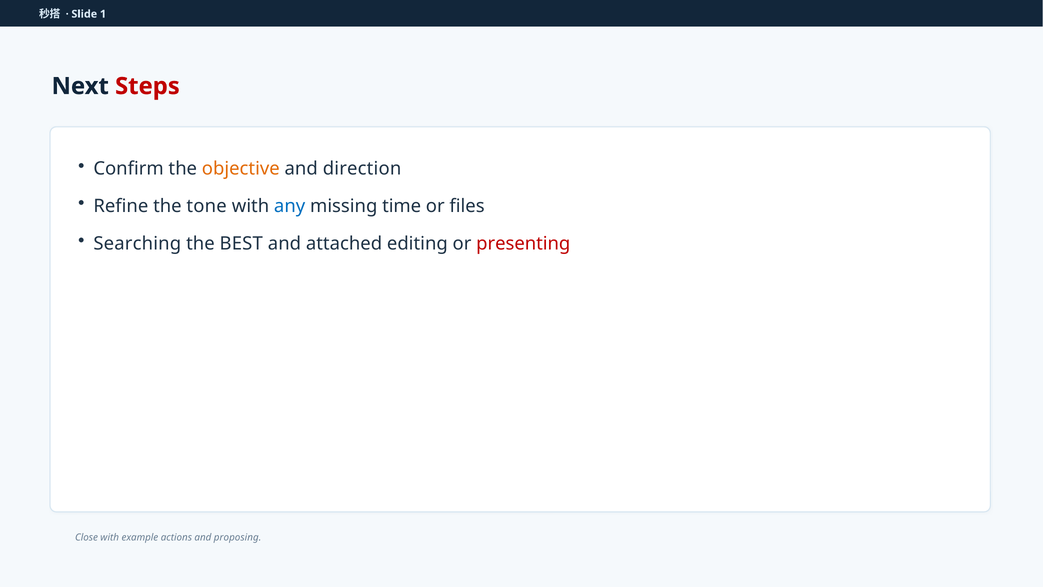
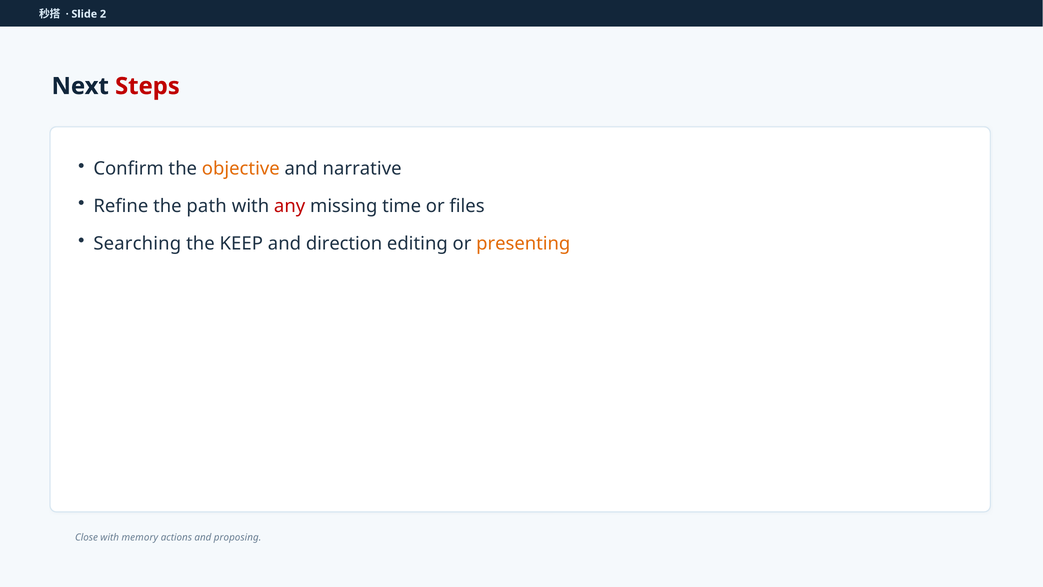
1: 1 -> 2
direction: direction -> narrative
tone: tone -> path
any colour: blue -> red
BEST: BEST -> KEEP
attached: attached -> direction
presenting colour: red -> orange
example: example -> memory
